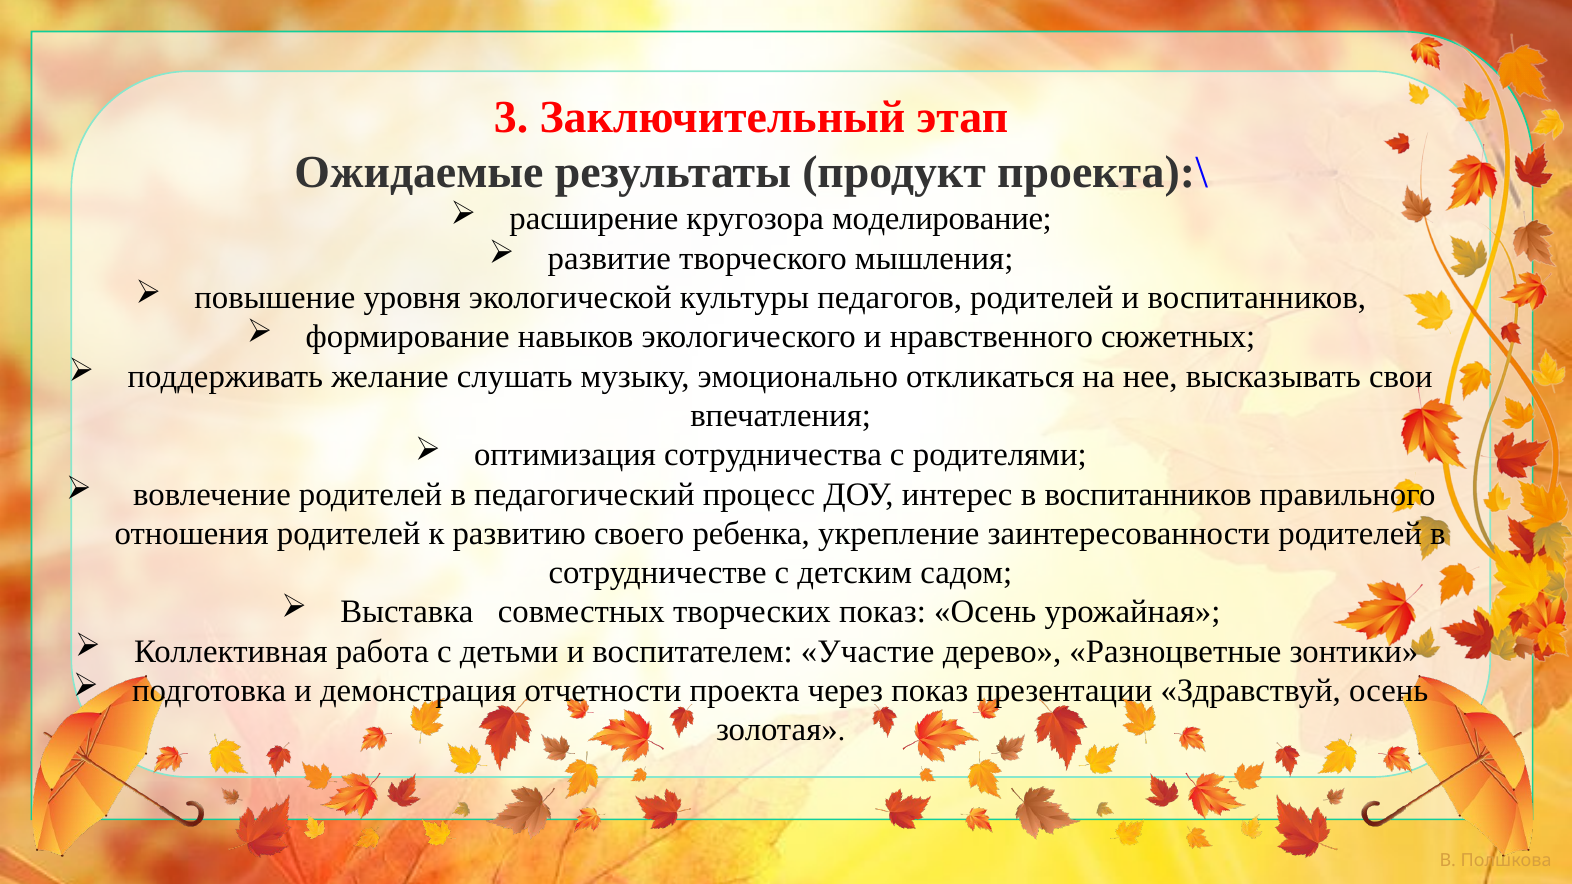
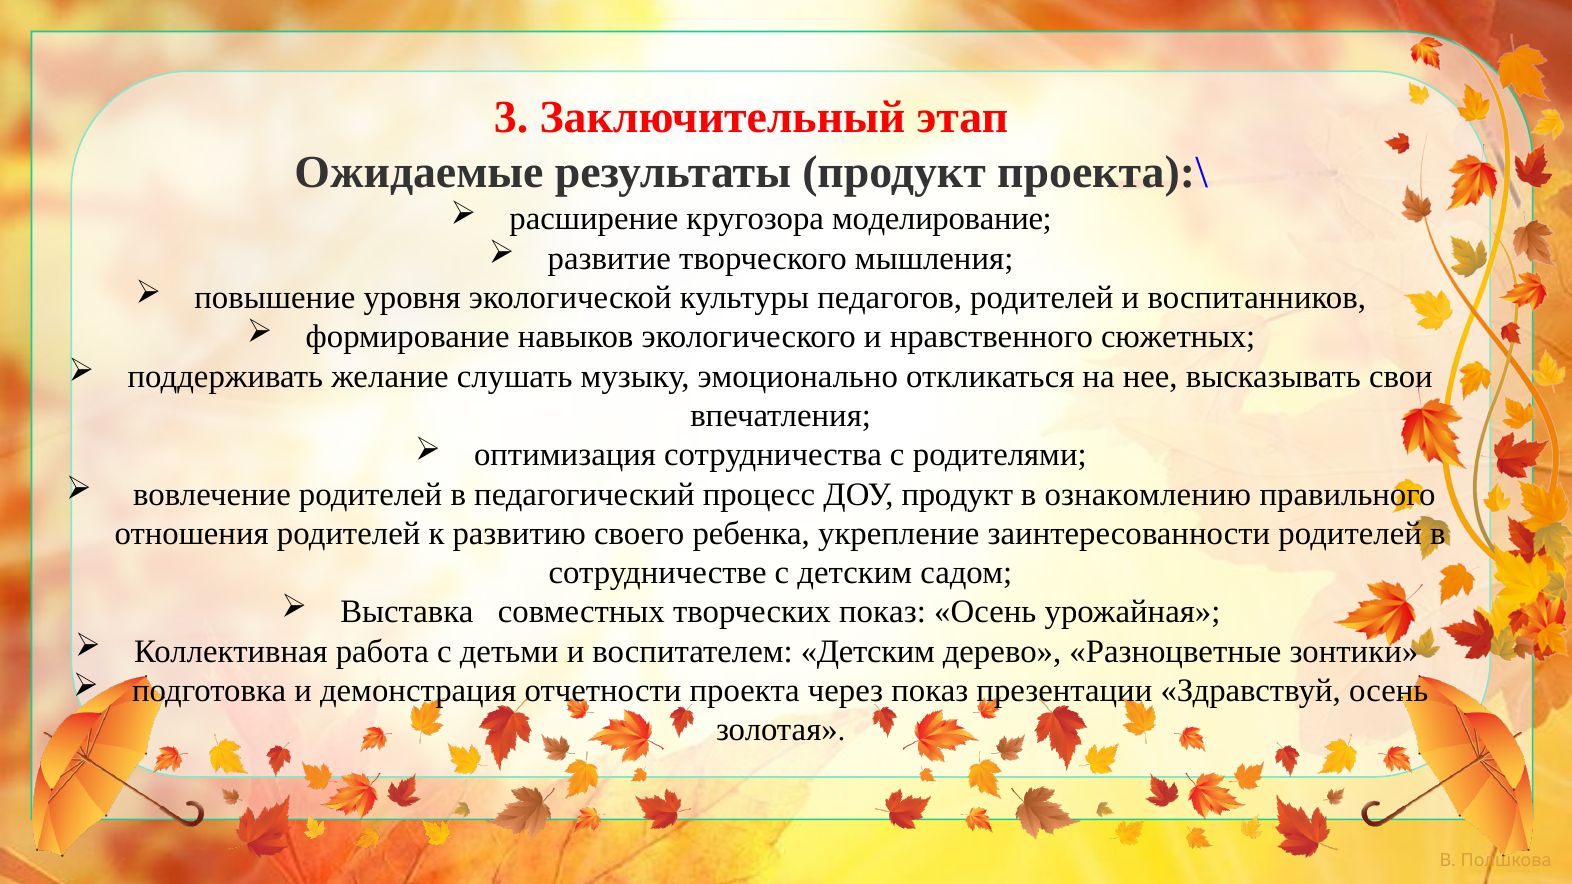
ДОУ интерес: интерес -> продукт
в воспитанников: воспитанников -> ознакомлению
воспитателем Участие: Участие -> Детским
